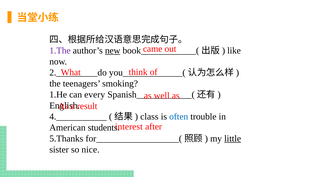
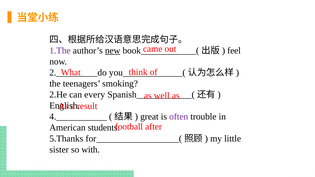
like: like -> feel
1.He: 1.He -> 2.He
class: class -> great
often colour: blue -> purple
interest: interest -> football
little underline: present -> none
nice: nice -> with
